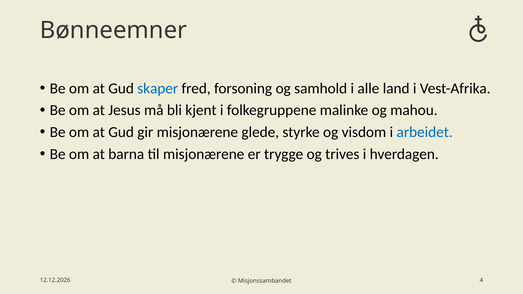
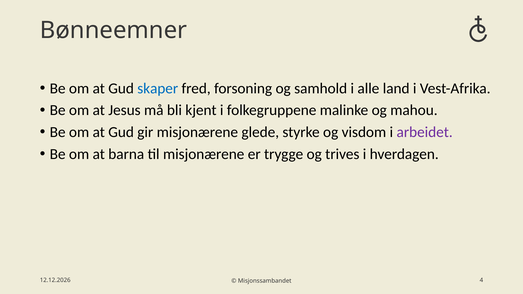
arbeidet colour: blue -> purple
